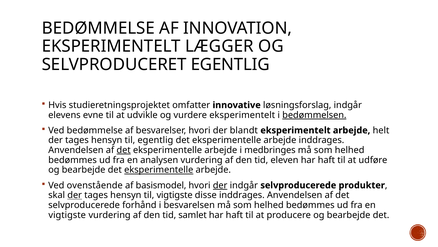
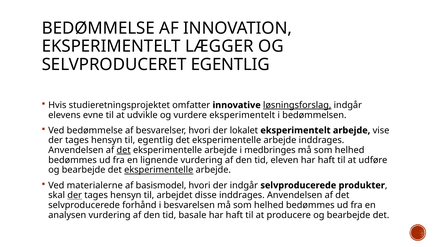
løsningsforslag underline: none -> present
bedømmelsen underline: present -> none
blandt: blandt -> lokalet
helt: helt -> vise
analysen: analysen -> lignende
ovenstående: ovenstående -> materialerne
der at (220, 185) underline: present -> none
til vigtigste: vigtigste -> arbejdet
vigtigste at (67, 214): vigtigste -> analysen
samlet: samlet -> basale
